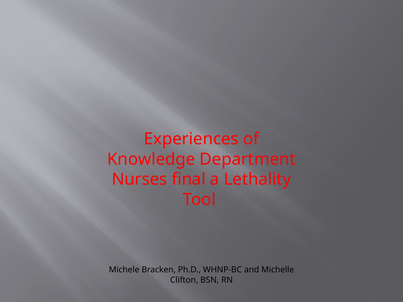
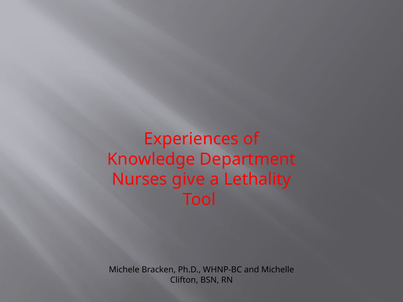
final: final -> give
